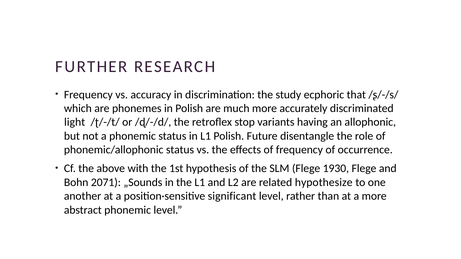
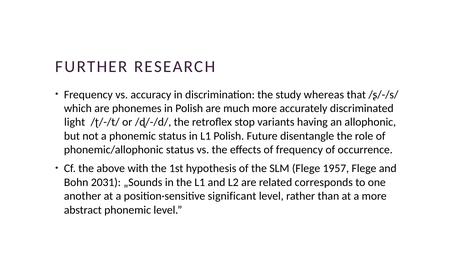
ecphoric: ecphoric -> whereas
1930: 1930 -> 1957
2071: 2071 -> 2031
hypothesize: hypothesize -> corresponds
